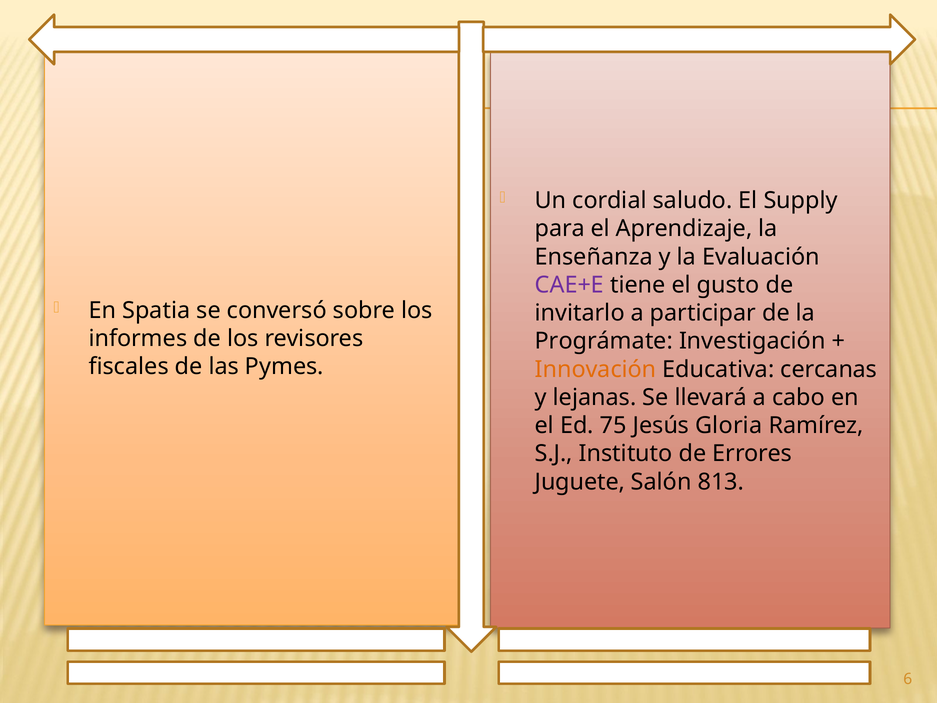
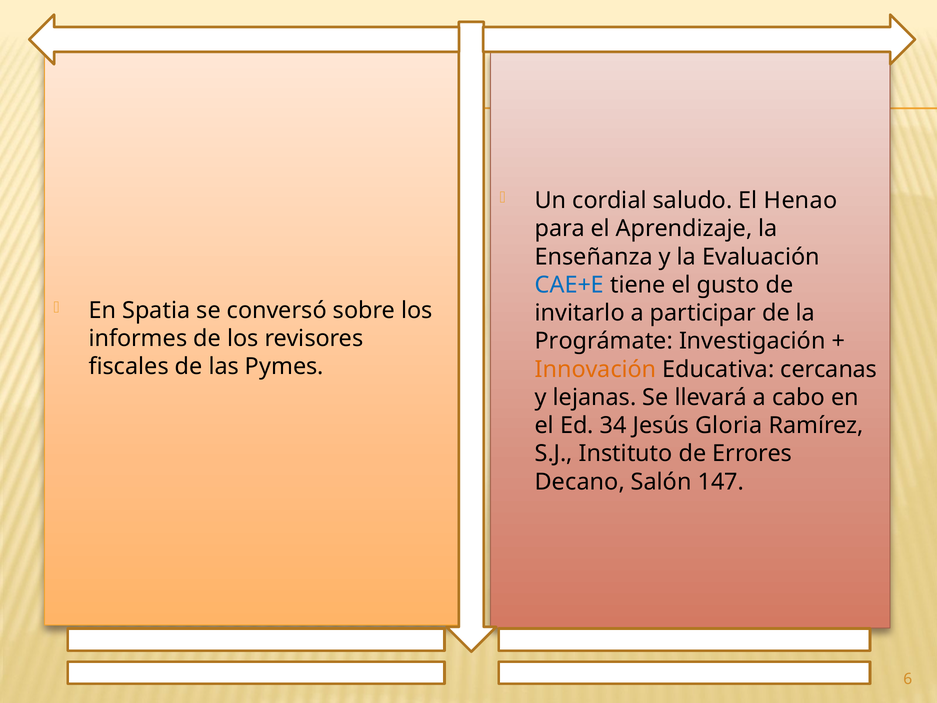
Supply: Supply -> Henao
CAE+E colour: purple -> blue
75: 75 -> 34
Juguete: Juguete -> Decano
813: 813 -> 147
